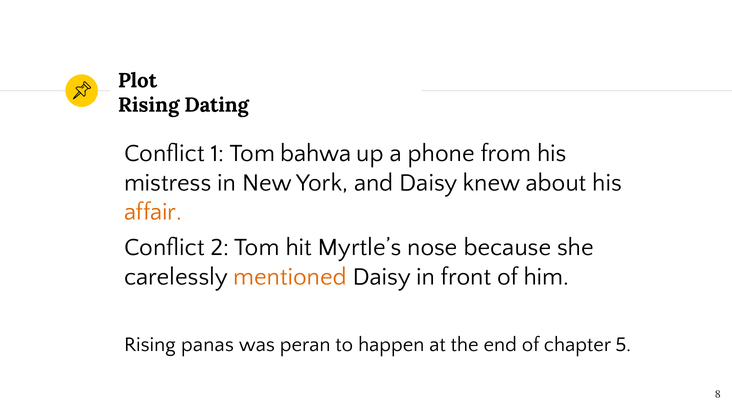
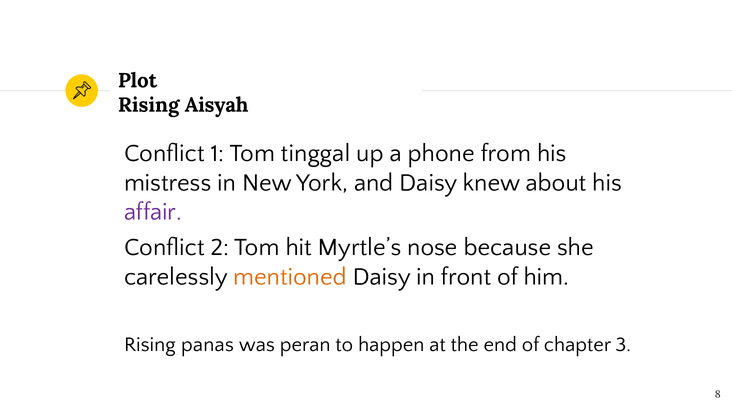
Dating: Dating -> Aisyah
bahwa: bahwa -> tinggal
affair colour: orange -> purple
5: 5 -> 3
